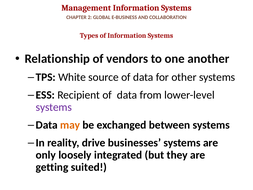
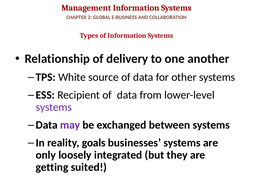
vendors: vendors -> delivery
may colour: orange -> purple
drive: drive -> goals
